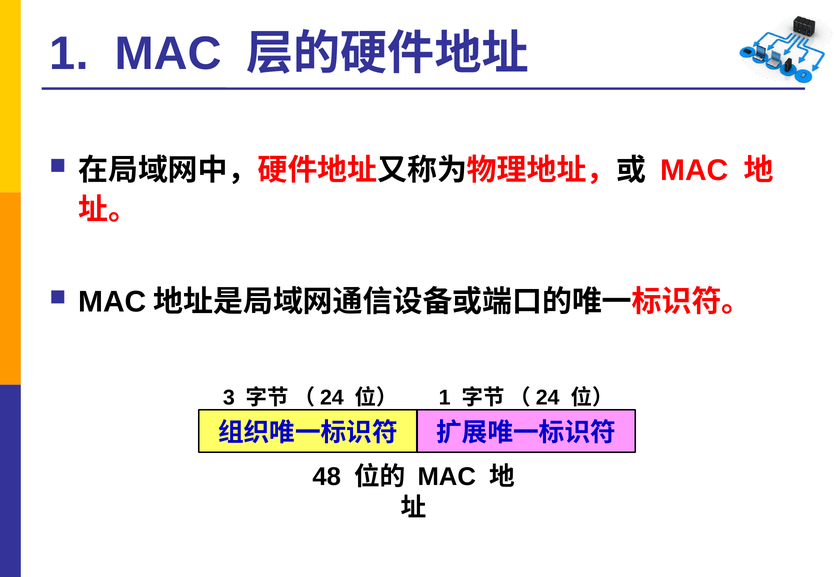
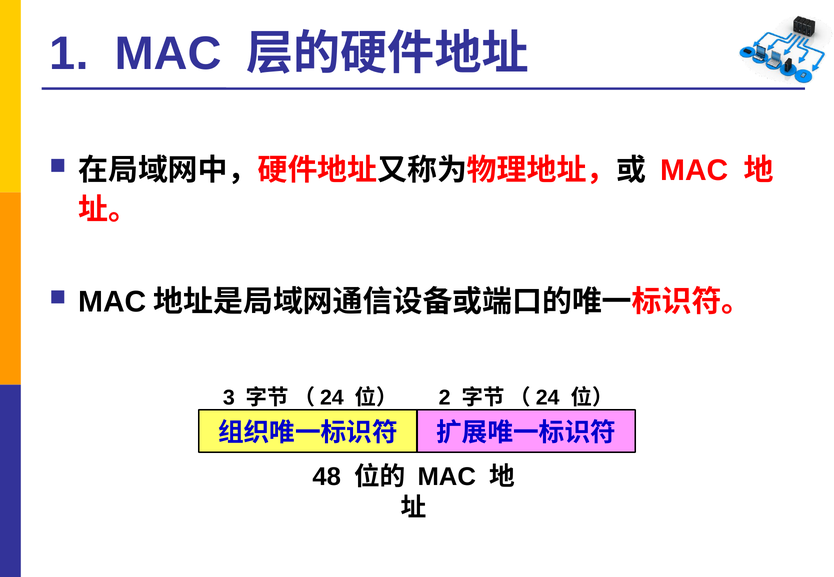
1 at (445, 398): 1 -> 2
